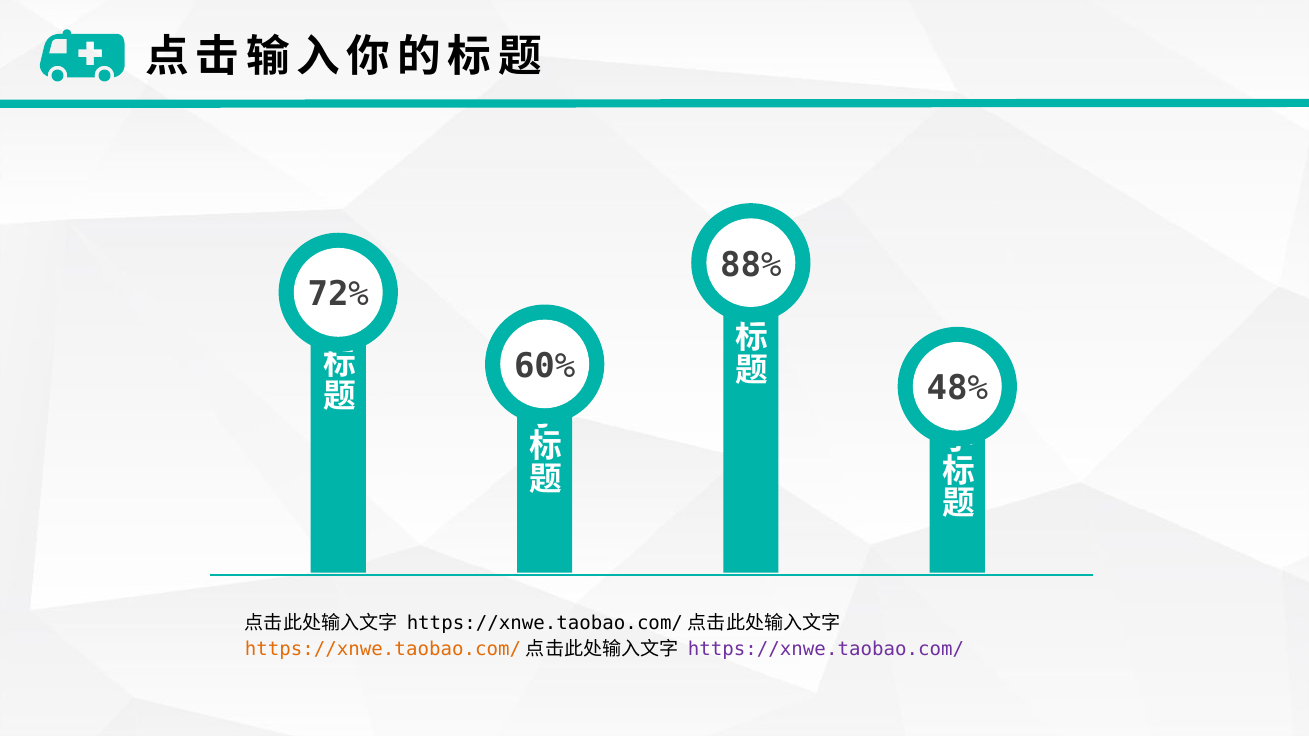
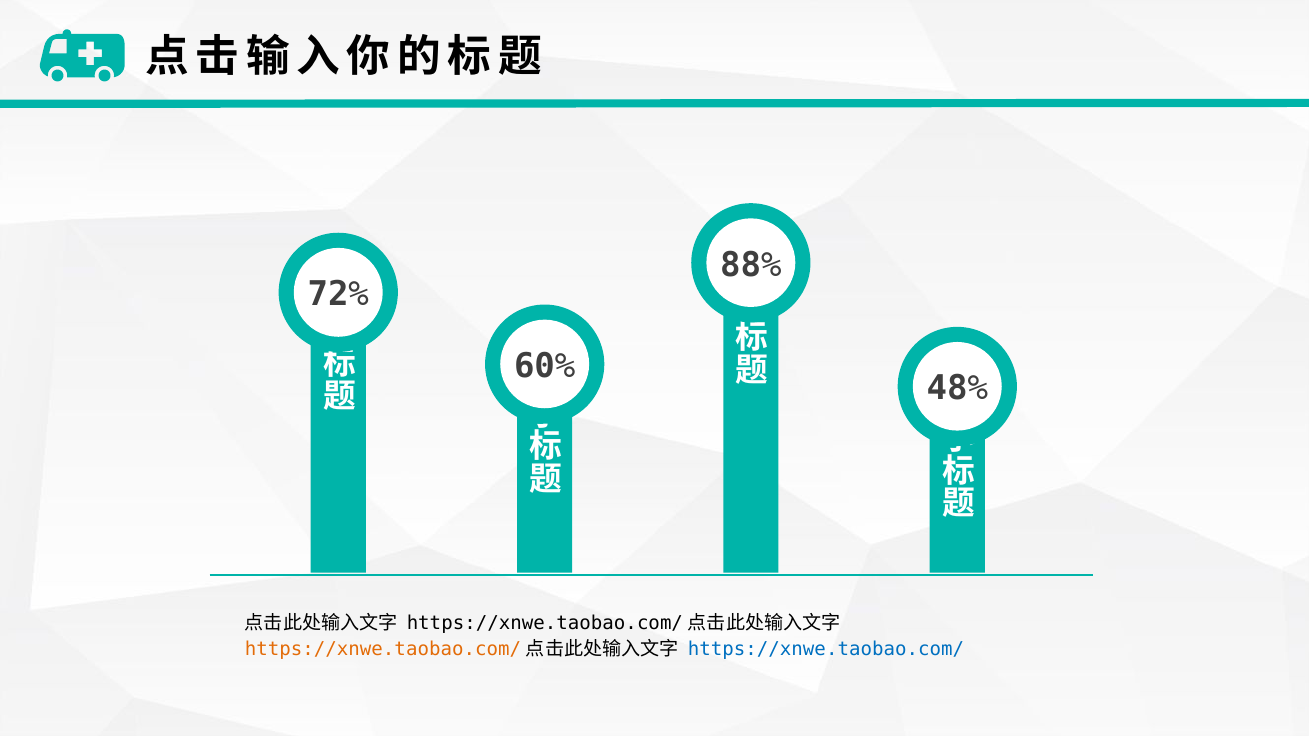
https://xnwe.taobao.com/ at (826, 649) colour: purple -> blue
